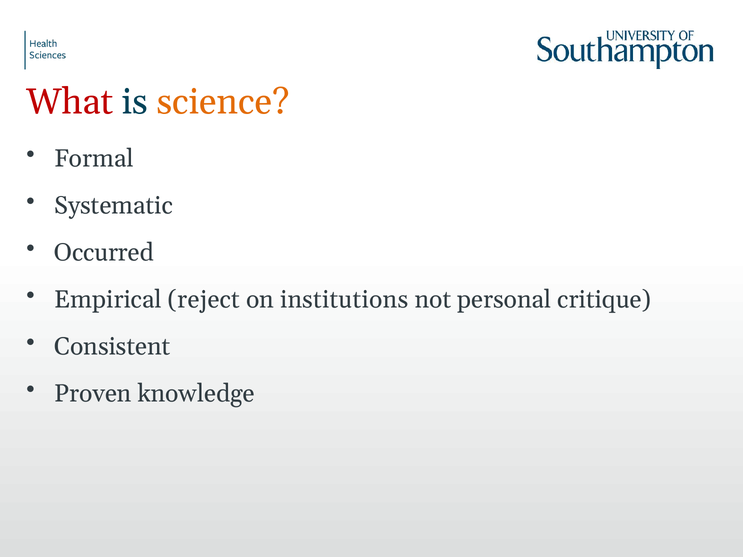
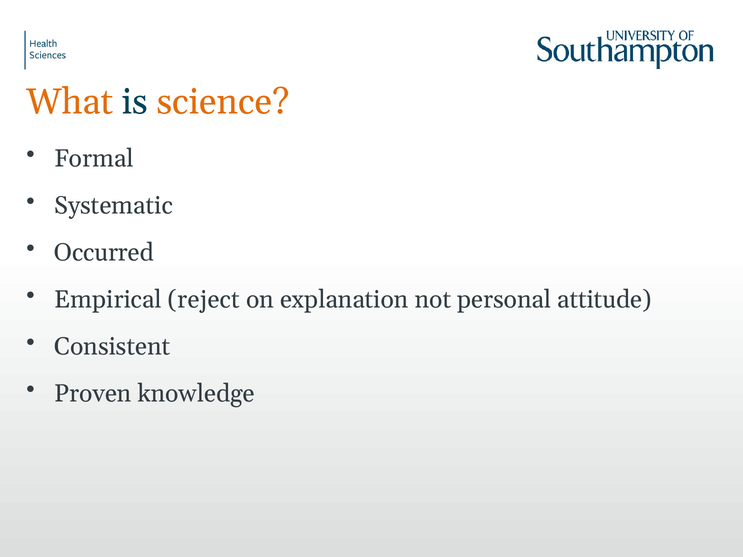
What colour: red -> orange
institutions: institutions -> explanation
critique: critique -> attitude
